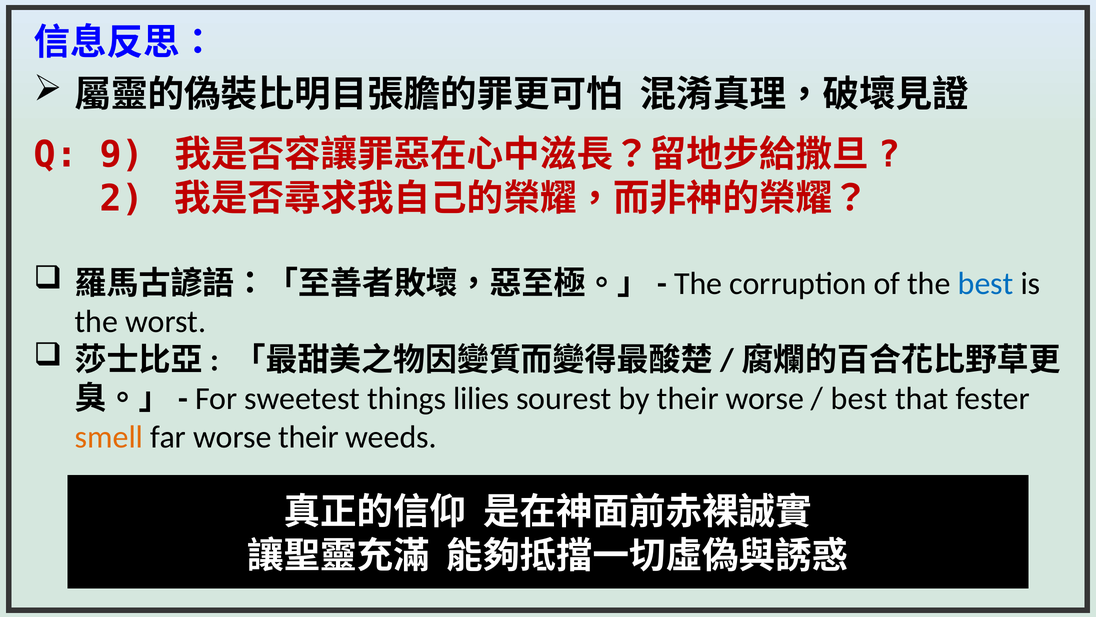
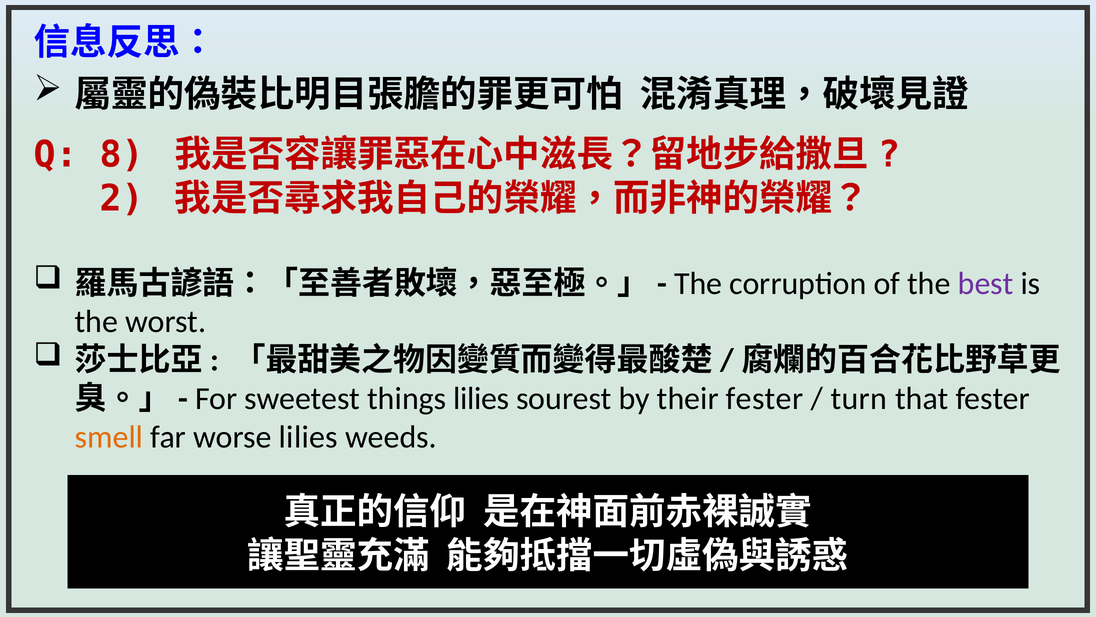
9: 9 -> 8
best at (986, 283) colour: blue -> purple
their worse: worse -> fester
best at (859, 398): best -> turn
worse their: their -> lilies
